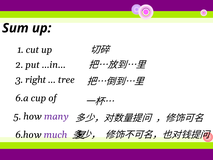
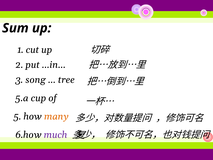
right: right -> song
6.a: 6.a -> 5.a
many colour: purple -> orange
